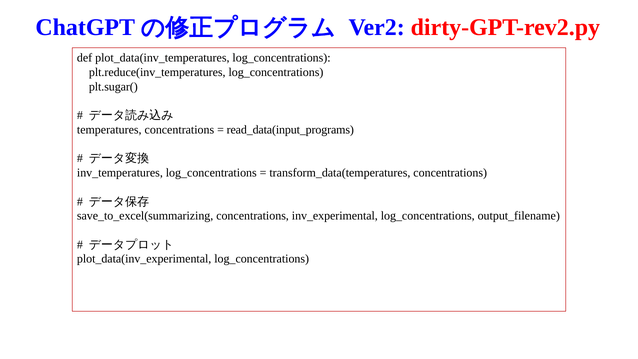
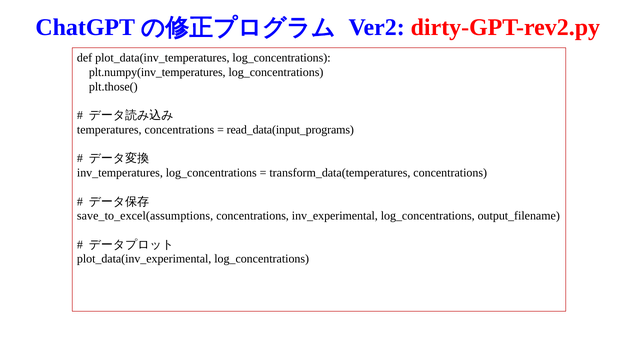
plt.reduce(inv_temperatures: plt.reduce(inv_temperatures -> plt.numpy(inv_temperatures
plt.sugar(: plt.sugar( -> plt.those(
save_to_excel(summarizing: save_to_excel(summarizing -> save_to_excel(assumptions
